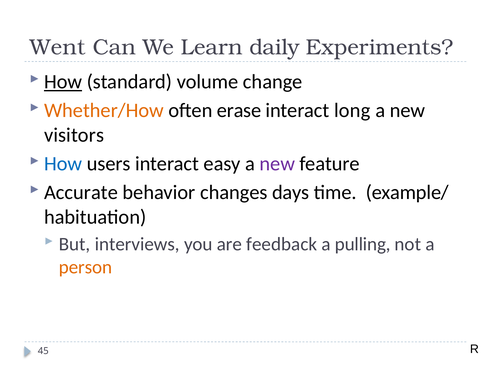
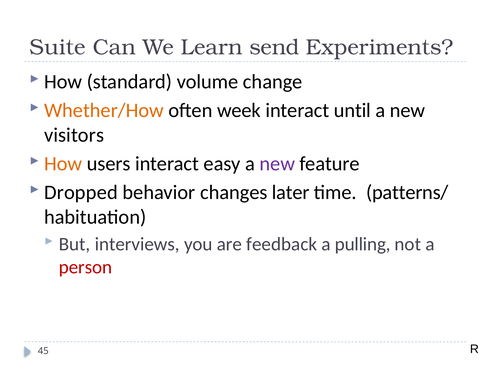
Went: Went -> Suite
daily: daily -> send
How at (63, 82) underline: present -> none
erase: erase -> week
long: long -> until
How at (63, 163) colour: blue -> orange
Accurate: Accurate -> Dropped
days: days -> later
example/: example/ -> patterns/
person colour: orange -> red
